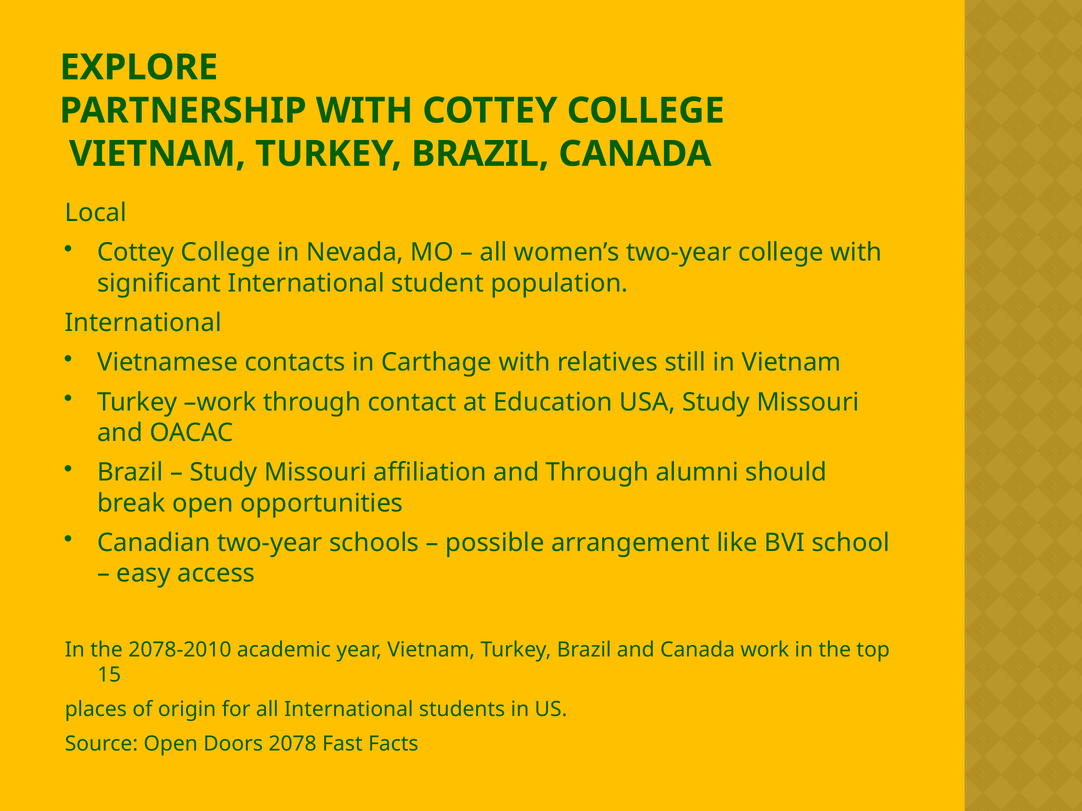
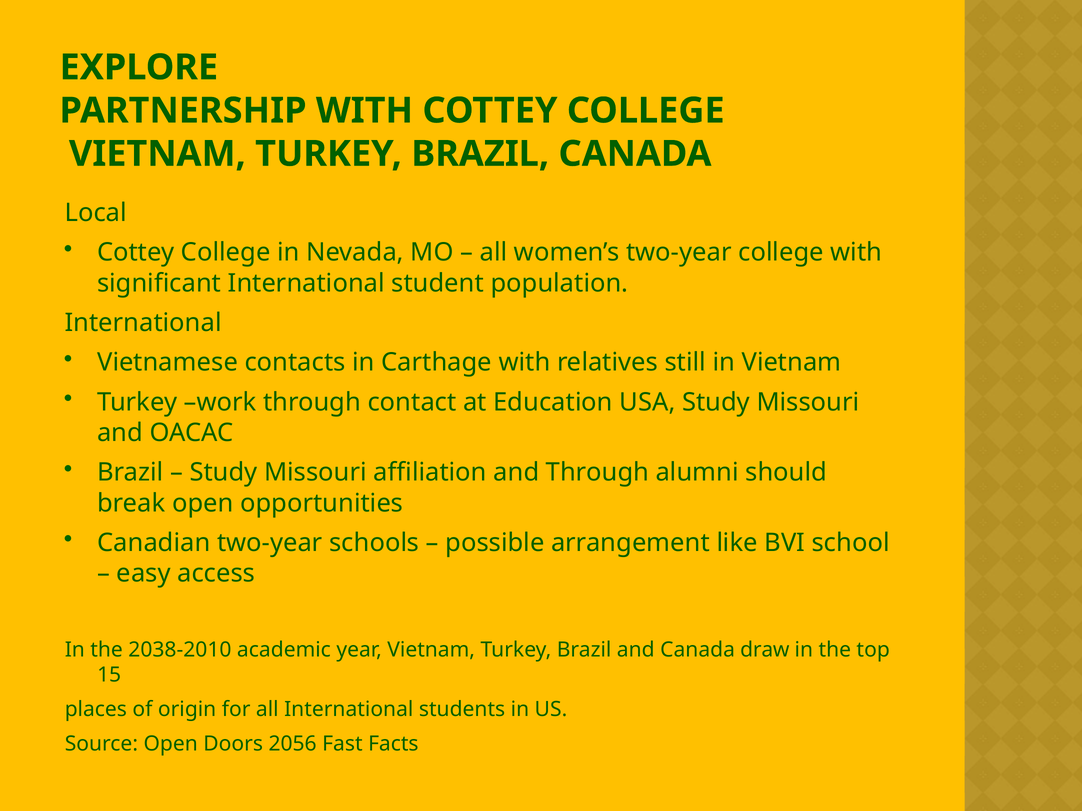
2078-2010: 2078-2010 -> 2038-2010
Canada work: work -> draw
2078: 2078 -> 2056
